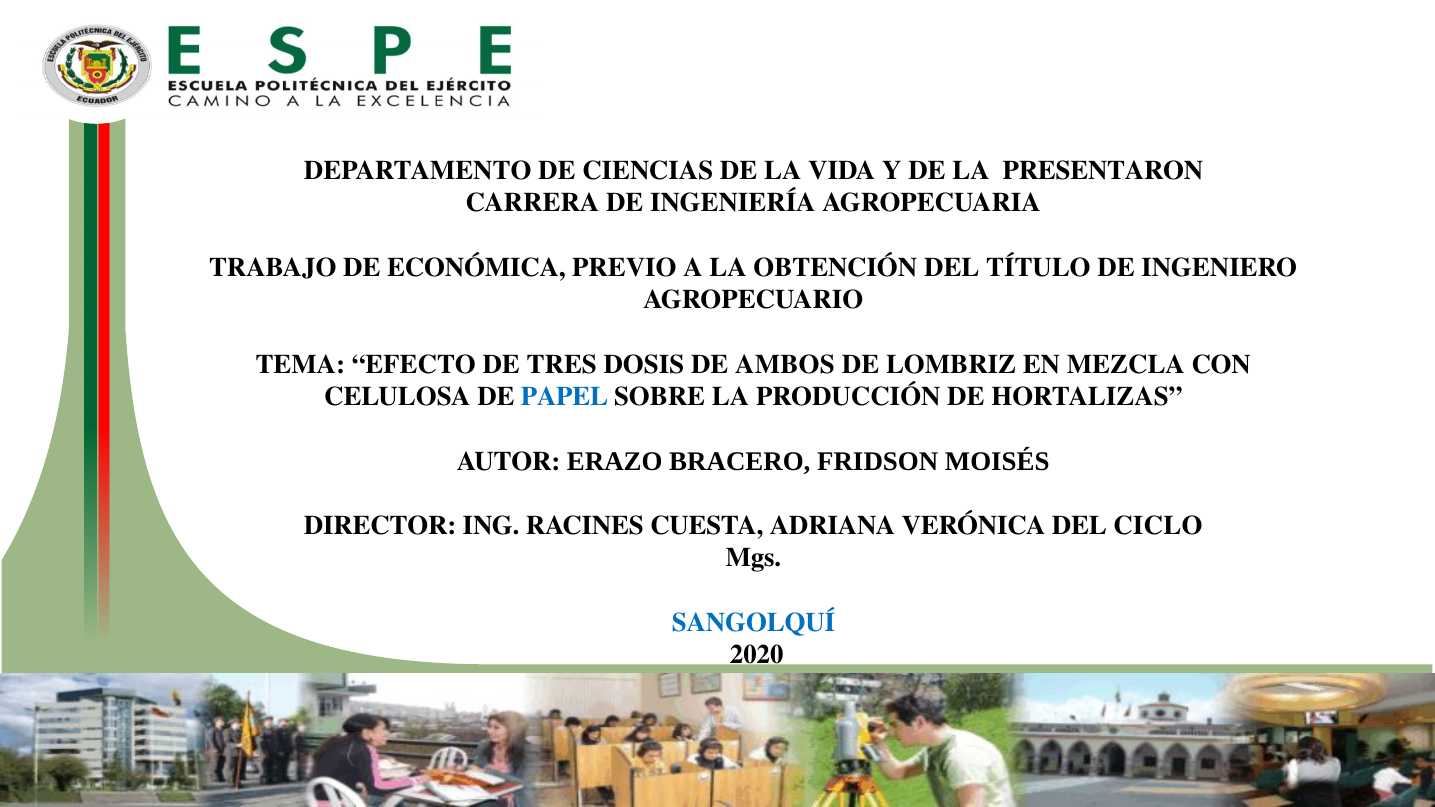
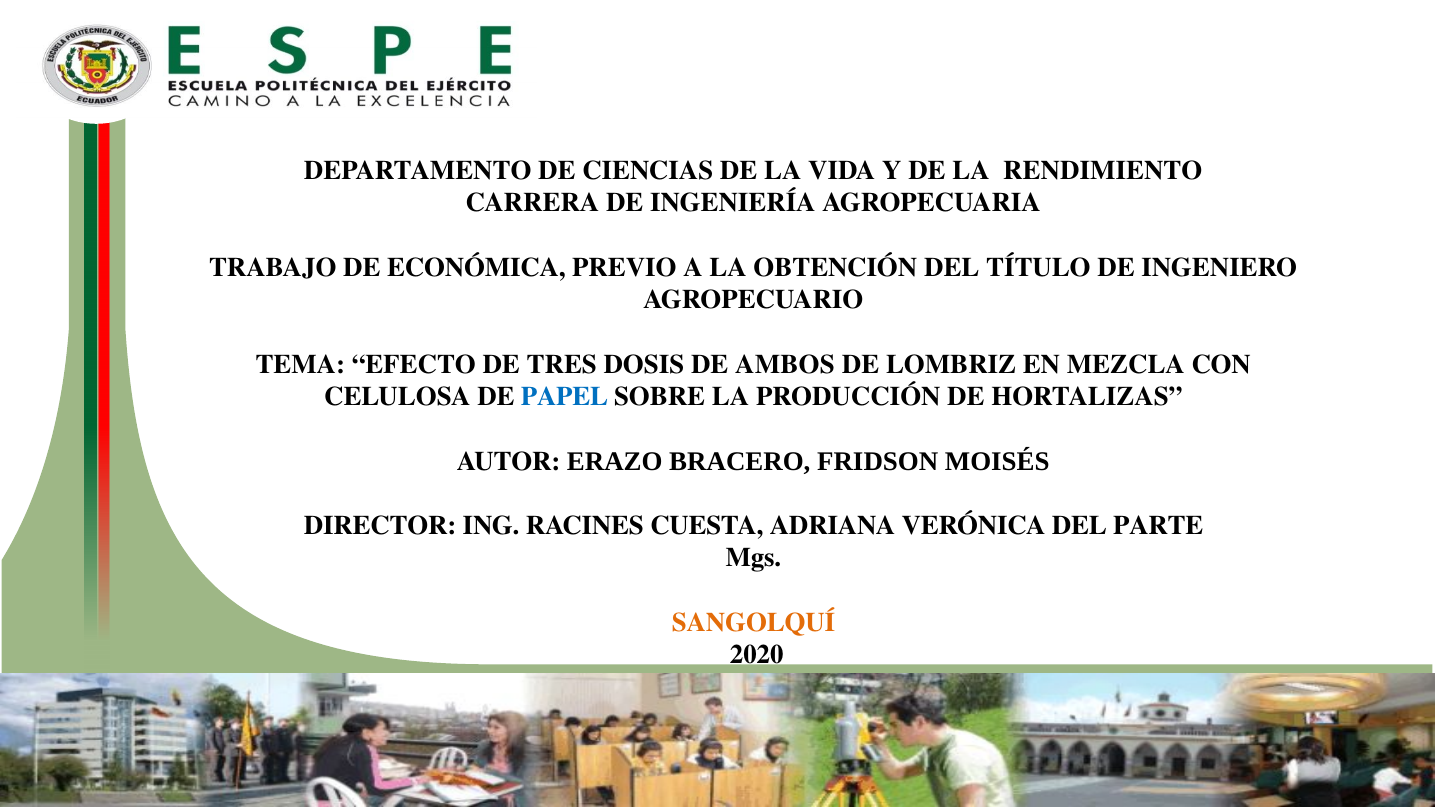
PRESENTARON: PRESENTARON -> RENDIMIENTO
CICLO: CICLO -> PARTE
SANGOLQUÍ colour: blue -> orange
